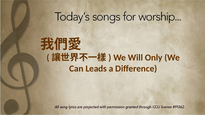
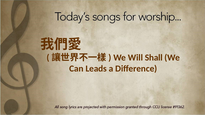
Only: Only -> Shall
